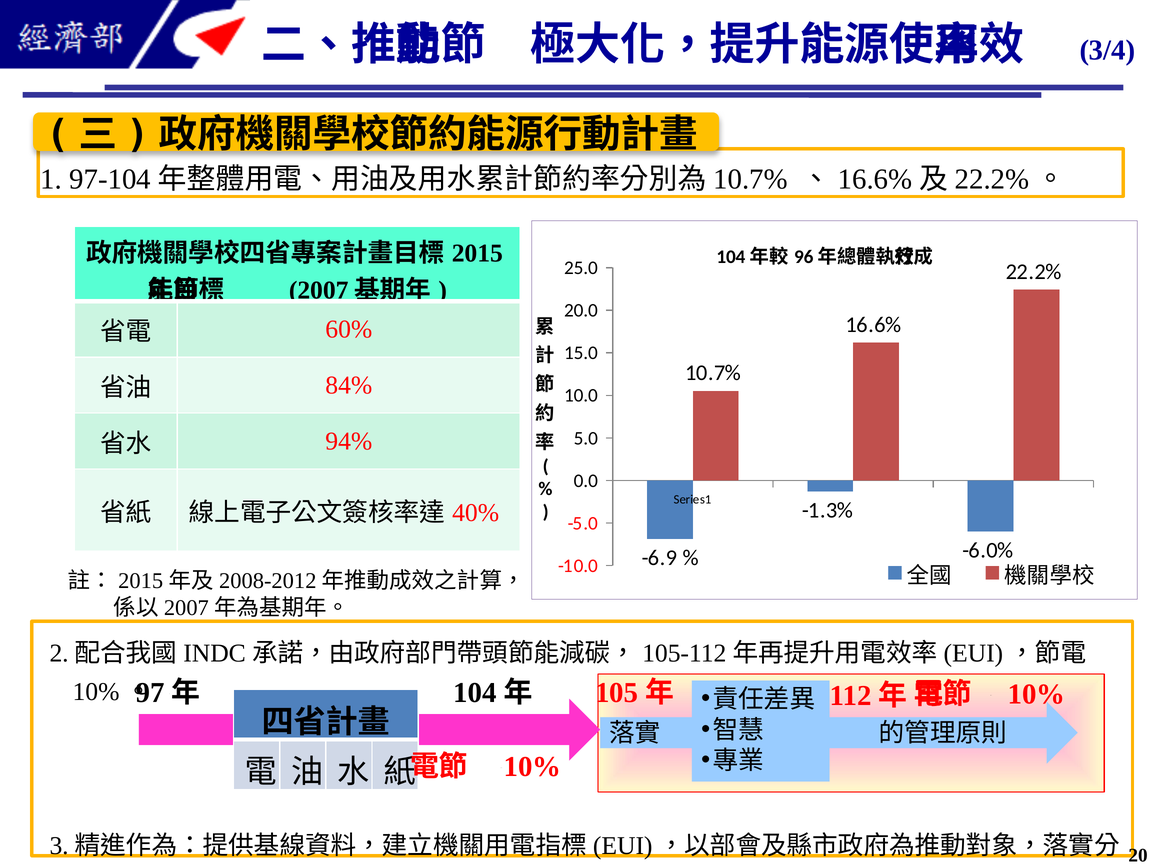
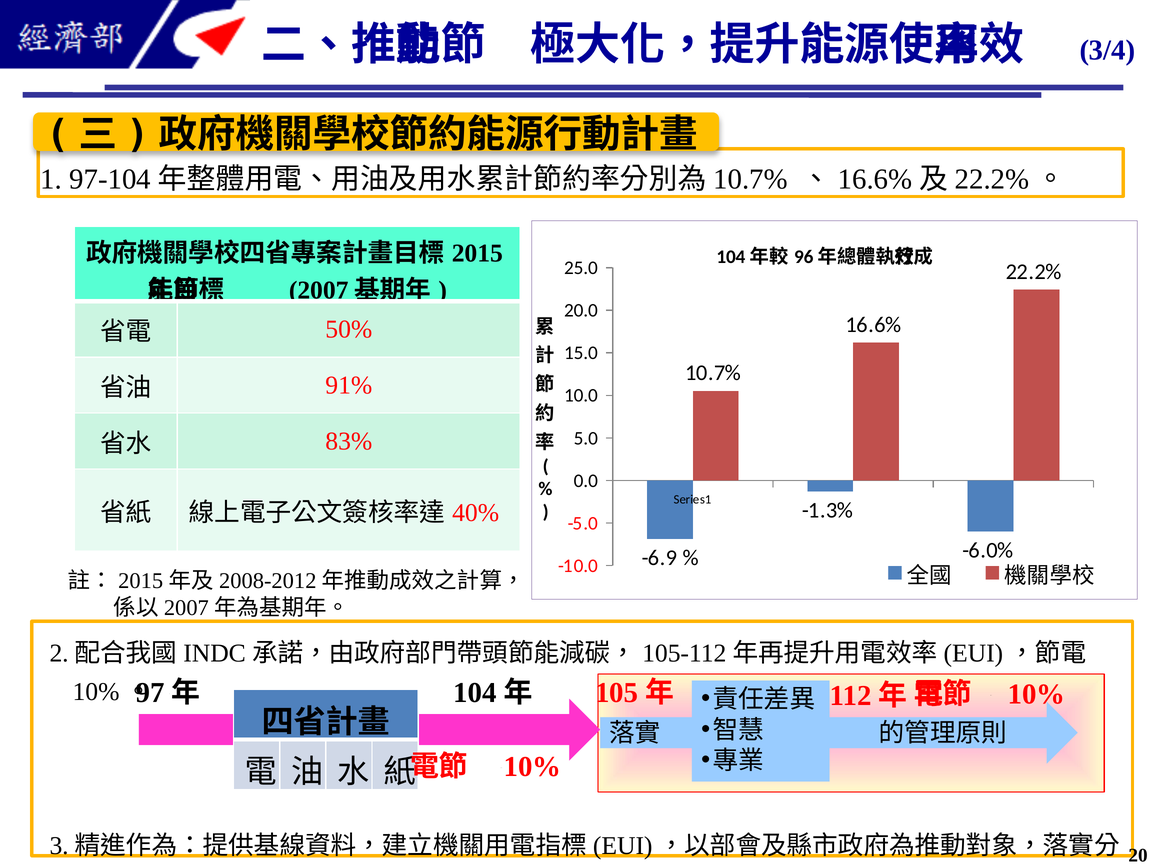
60%: 60% -> 50%
84%: 84% -> 91%
94%: 94% -> 83%
